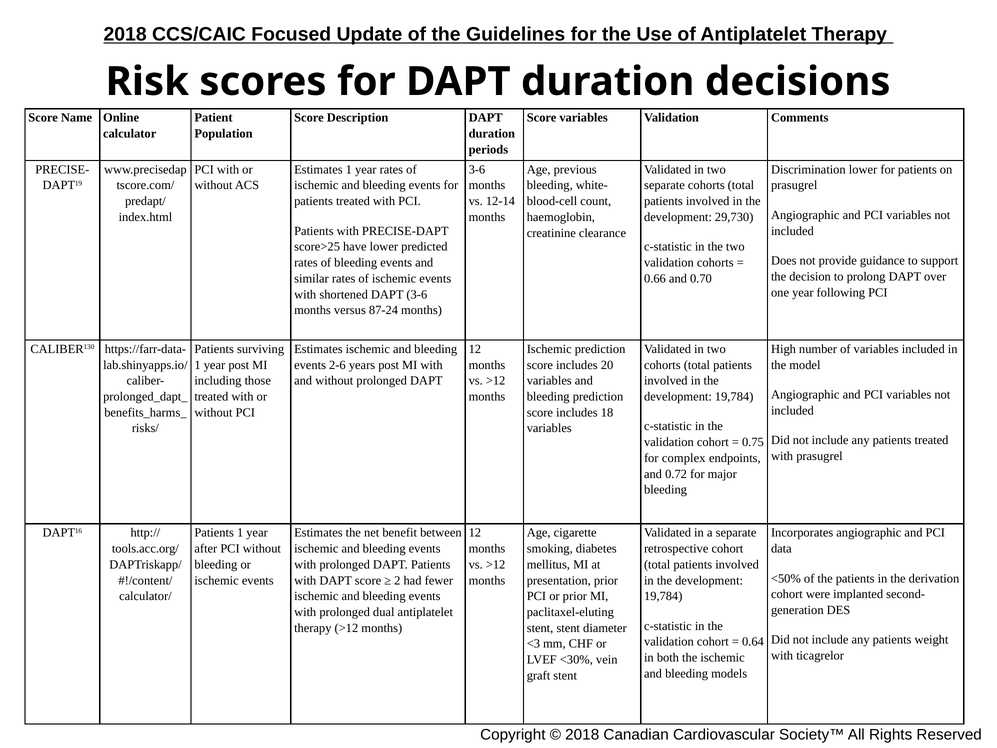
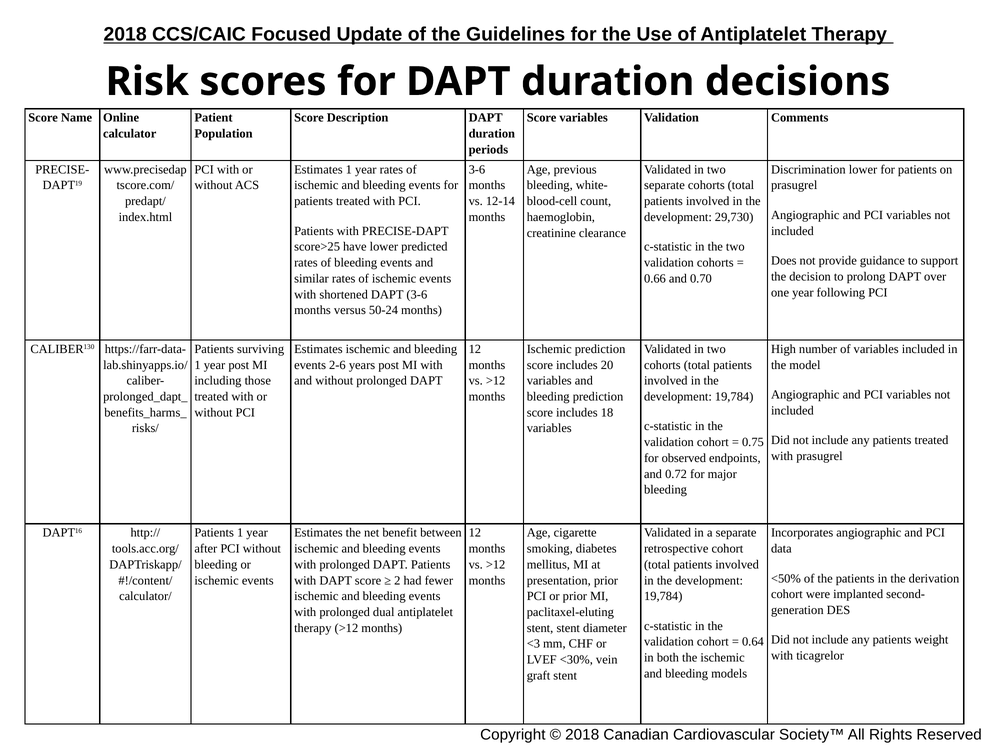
87-24: 87-24 -> 50-24
complex: complex -> observed
